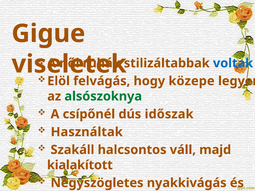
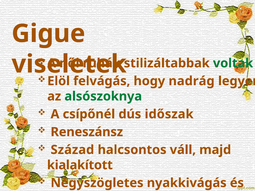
voltak colour: blue -> green
közepe: közepe -> nadrág
Használtak: Használtak -> Reneszánsz
Szakáll: Szakáll -> Század
